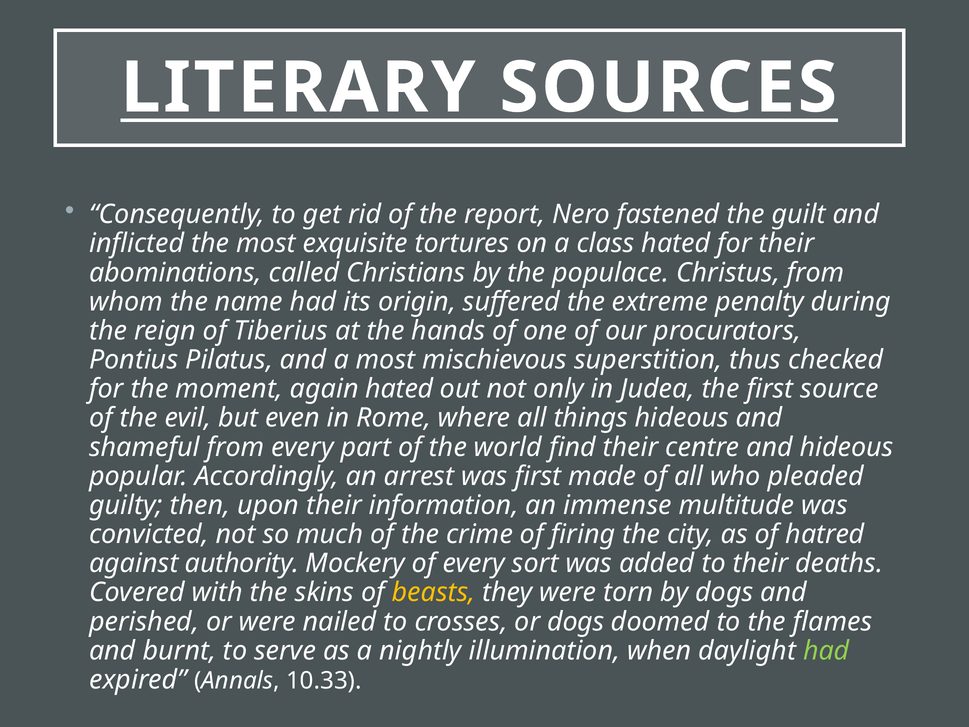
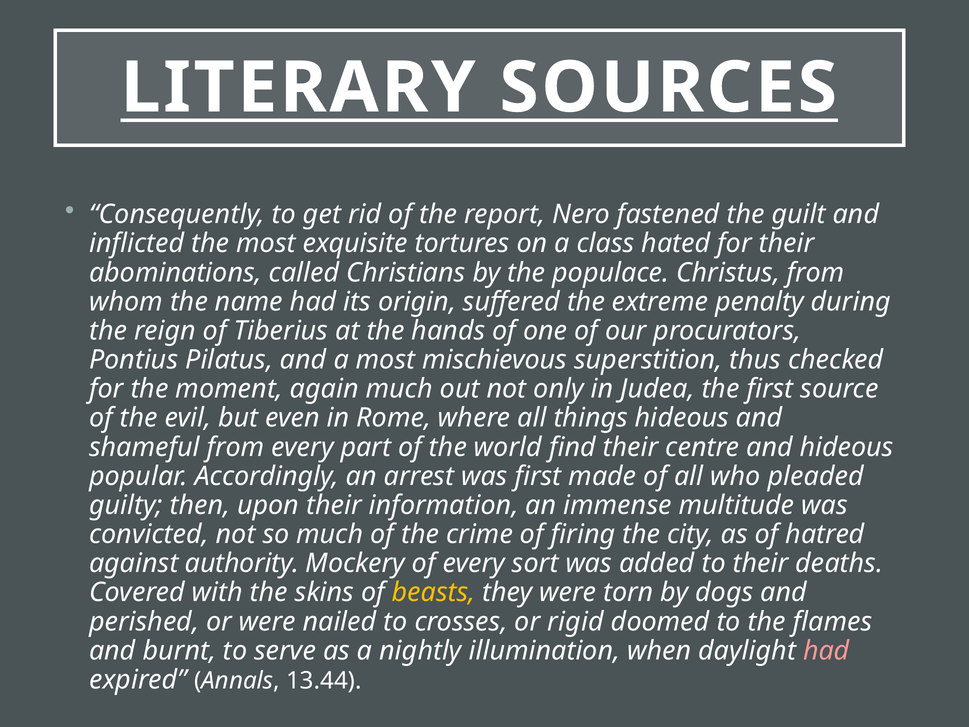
again hated: hated -> much
or dogs: dogs -> rigid
had at (826, 650) colour: light green -> pink
10.33: 10.33 -> 13.44
